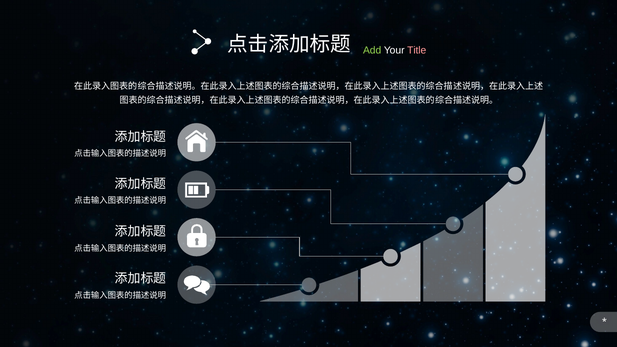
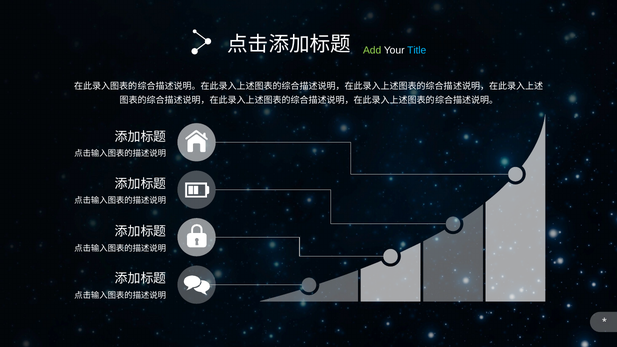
Title colour: pink -> light blue
